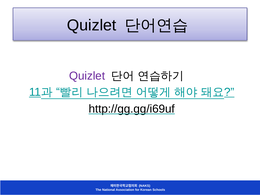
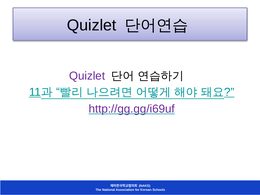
http://gg.gg/i69uf colour: black -> purple
